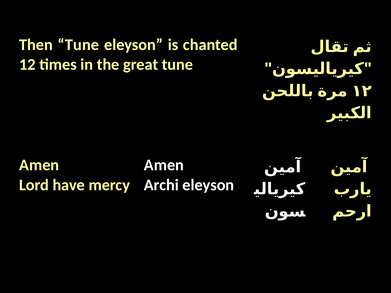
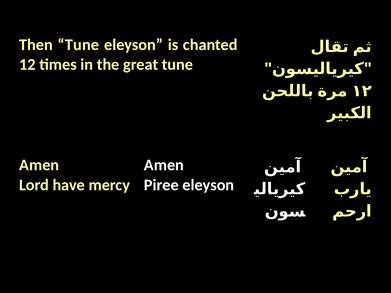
Archi: Archi -> Piree
